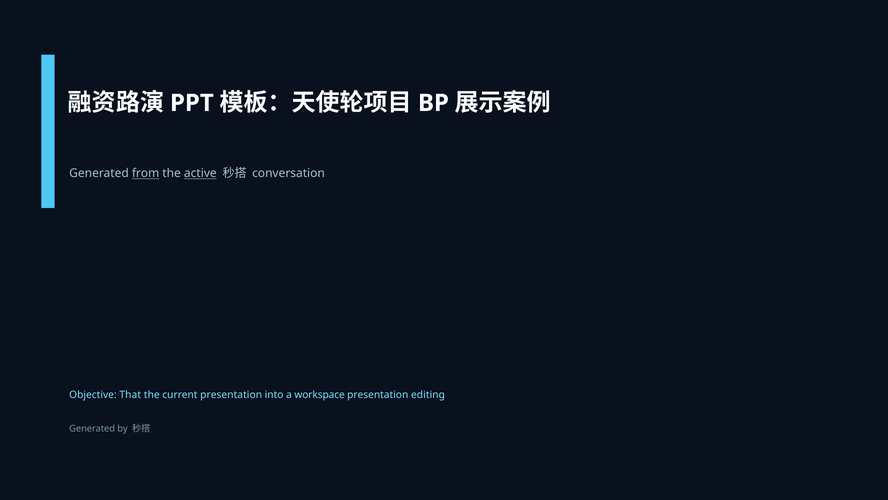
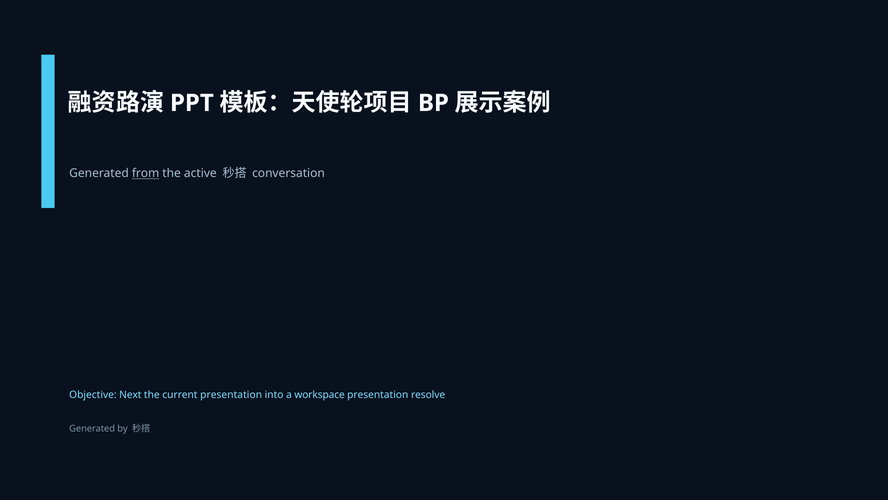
active underline: present -> none
That: That -> Next
editing: editing -> resolve
